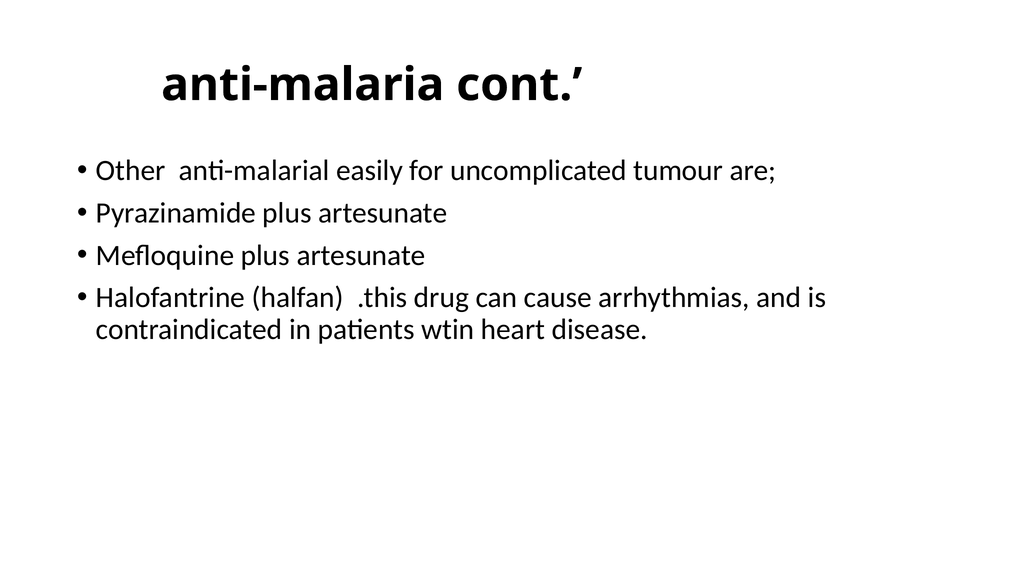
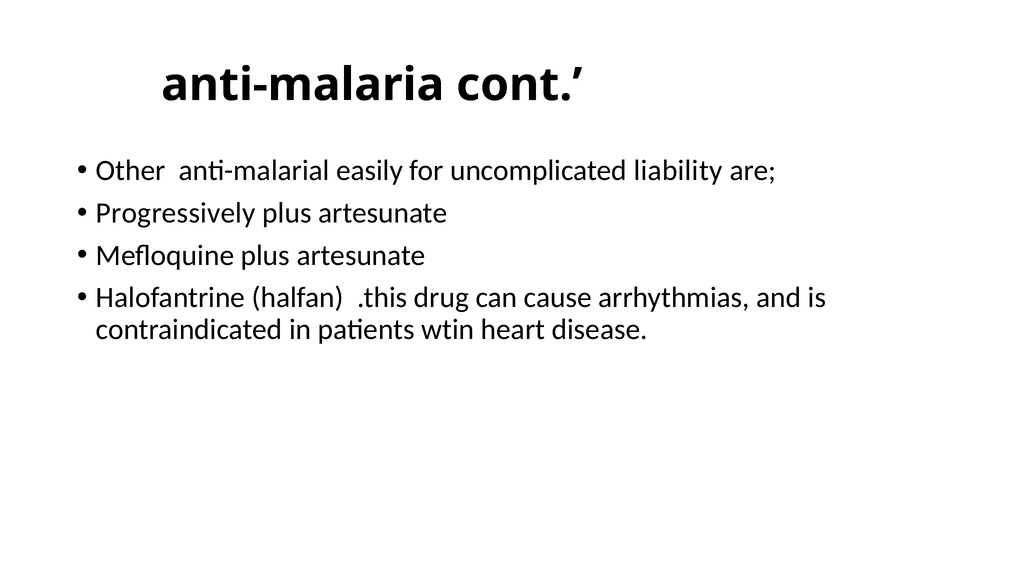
tumour: tumour -> liability
Pyrazinamide: Pyrazinamide -> Progressively
